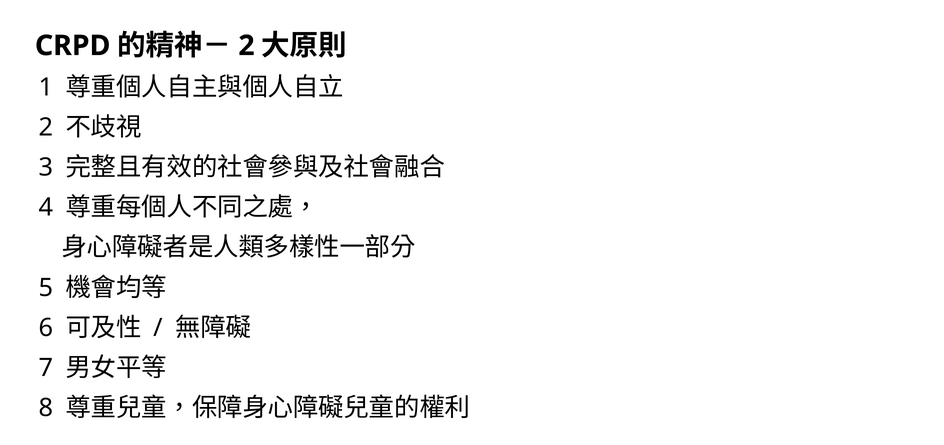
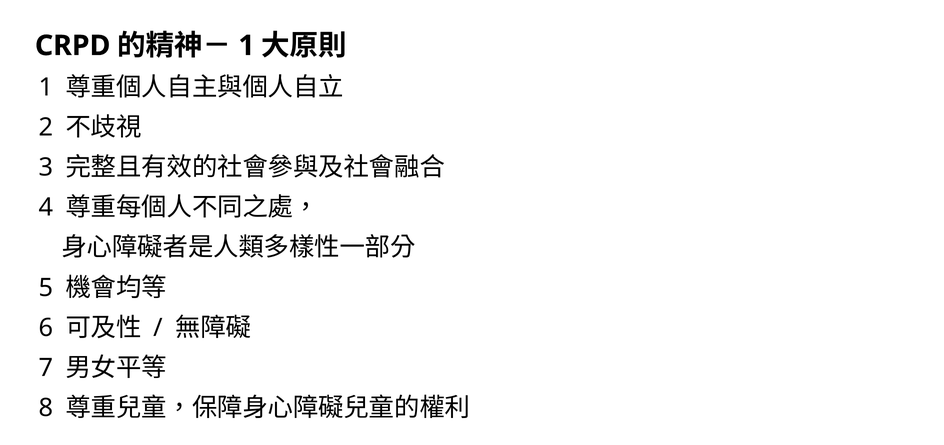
2 at (247, 46): 2 -> 1
